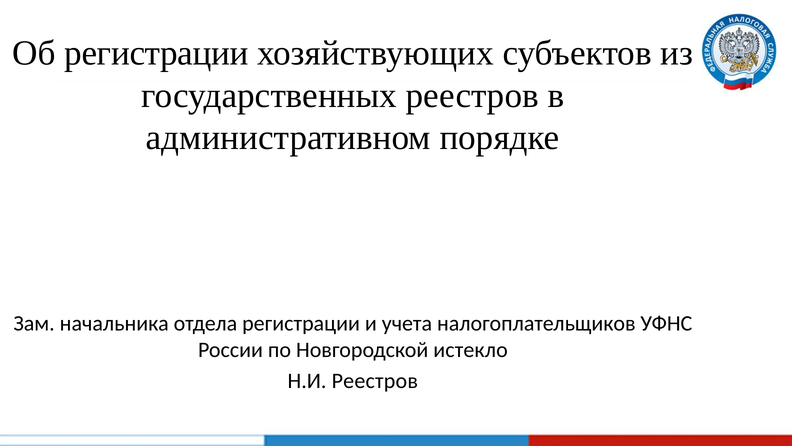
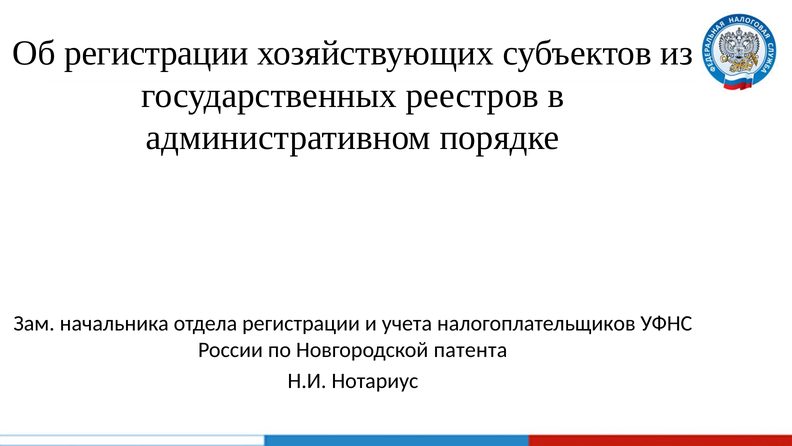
истекло: истекло -> патента
Н.И Реестров: Реестров -> Нотариус
